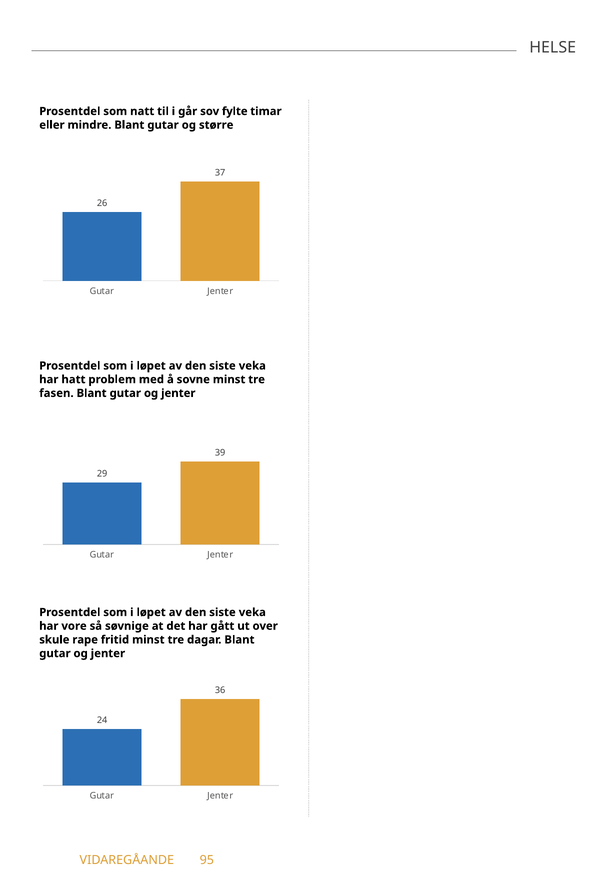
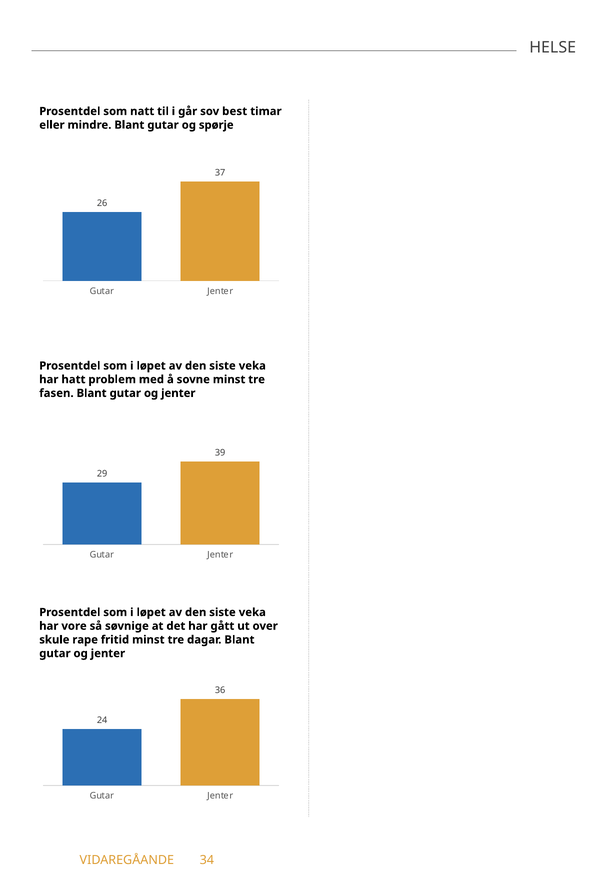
fylte: fylte -> best
større: større -> spørje
95: 95 -> 34
